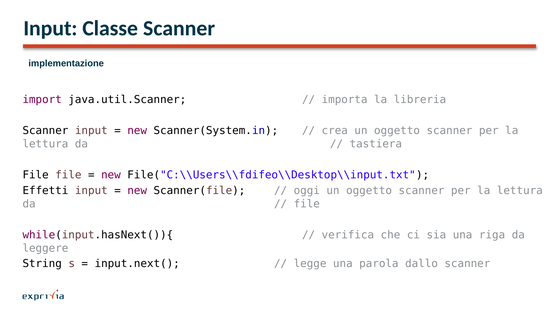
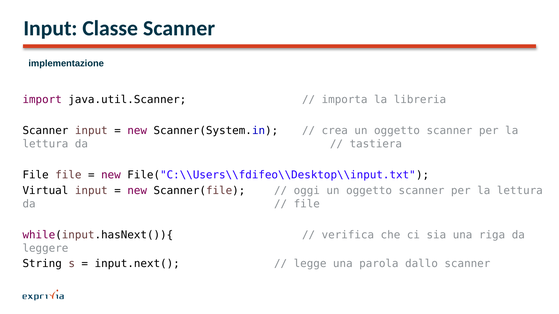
Effetti: Effetti -> Virtual
